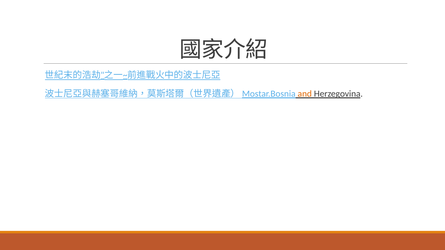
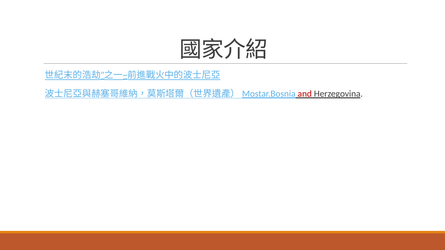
and colour: orange -> red
